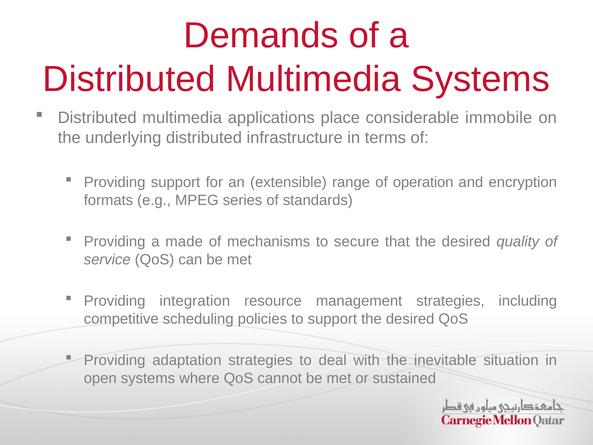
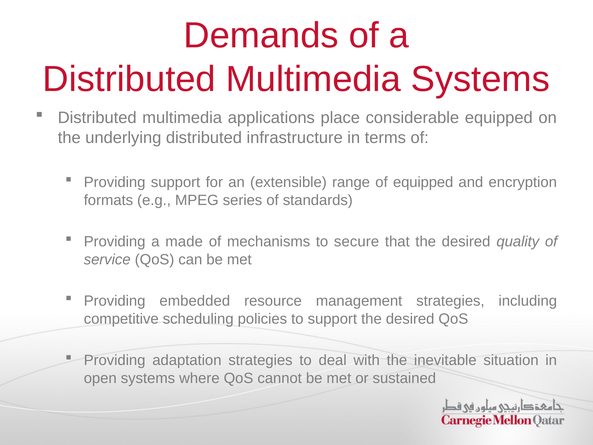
considerable immobile: immobile -> equipped
of operation: operation -> equipped
integration: integration -> embedded
